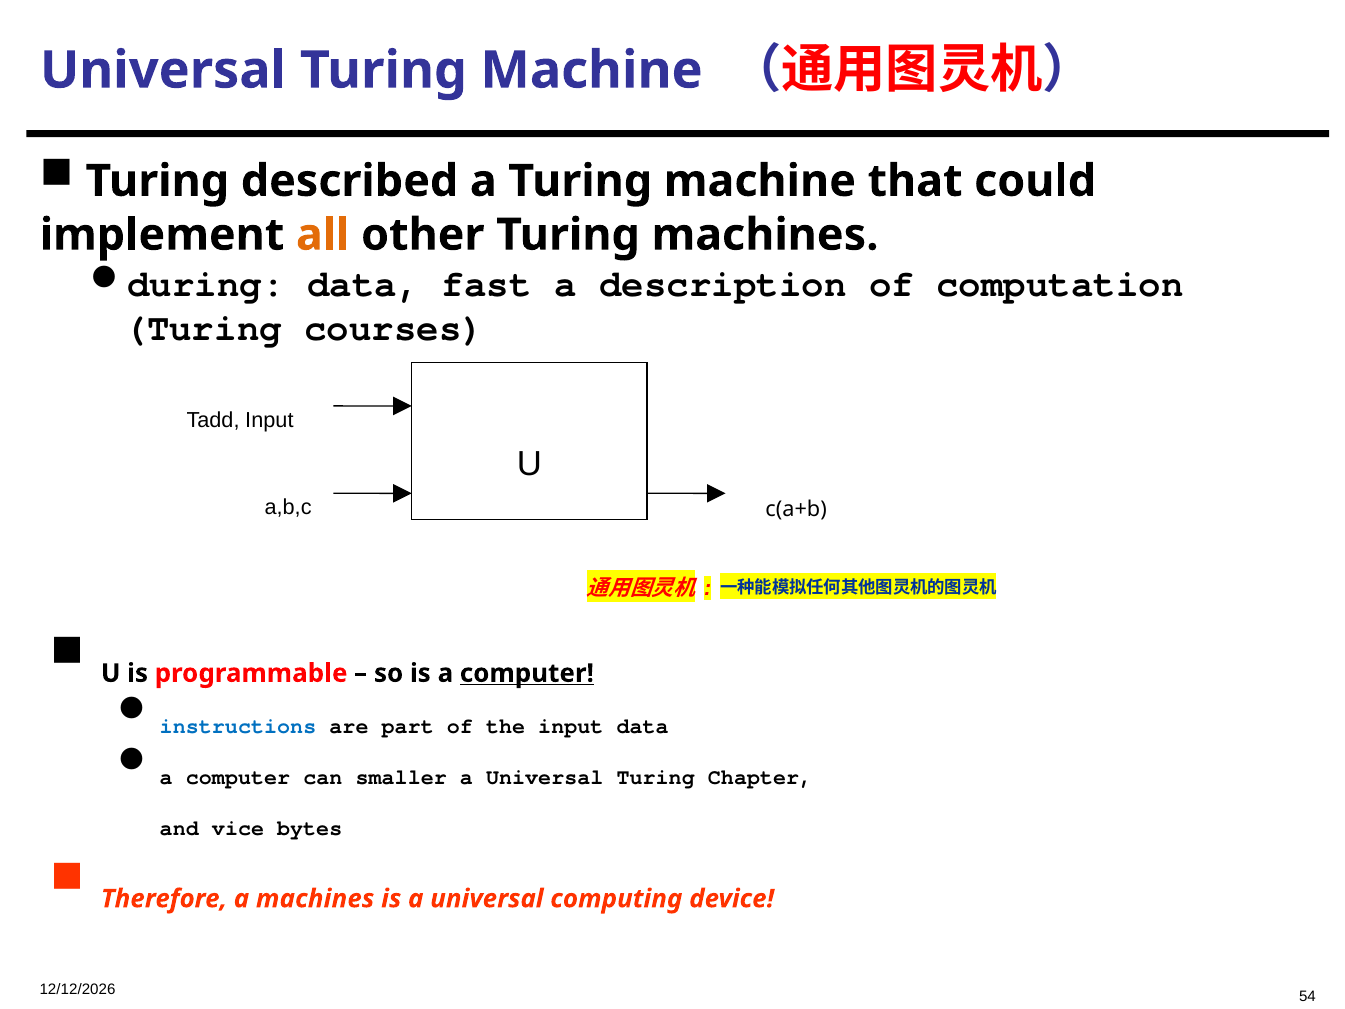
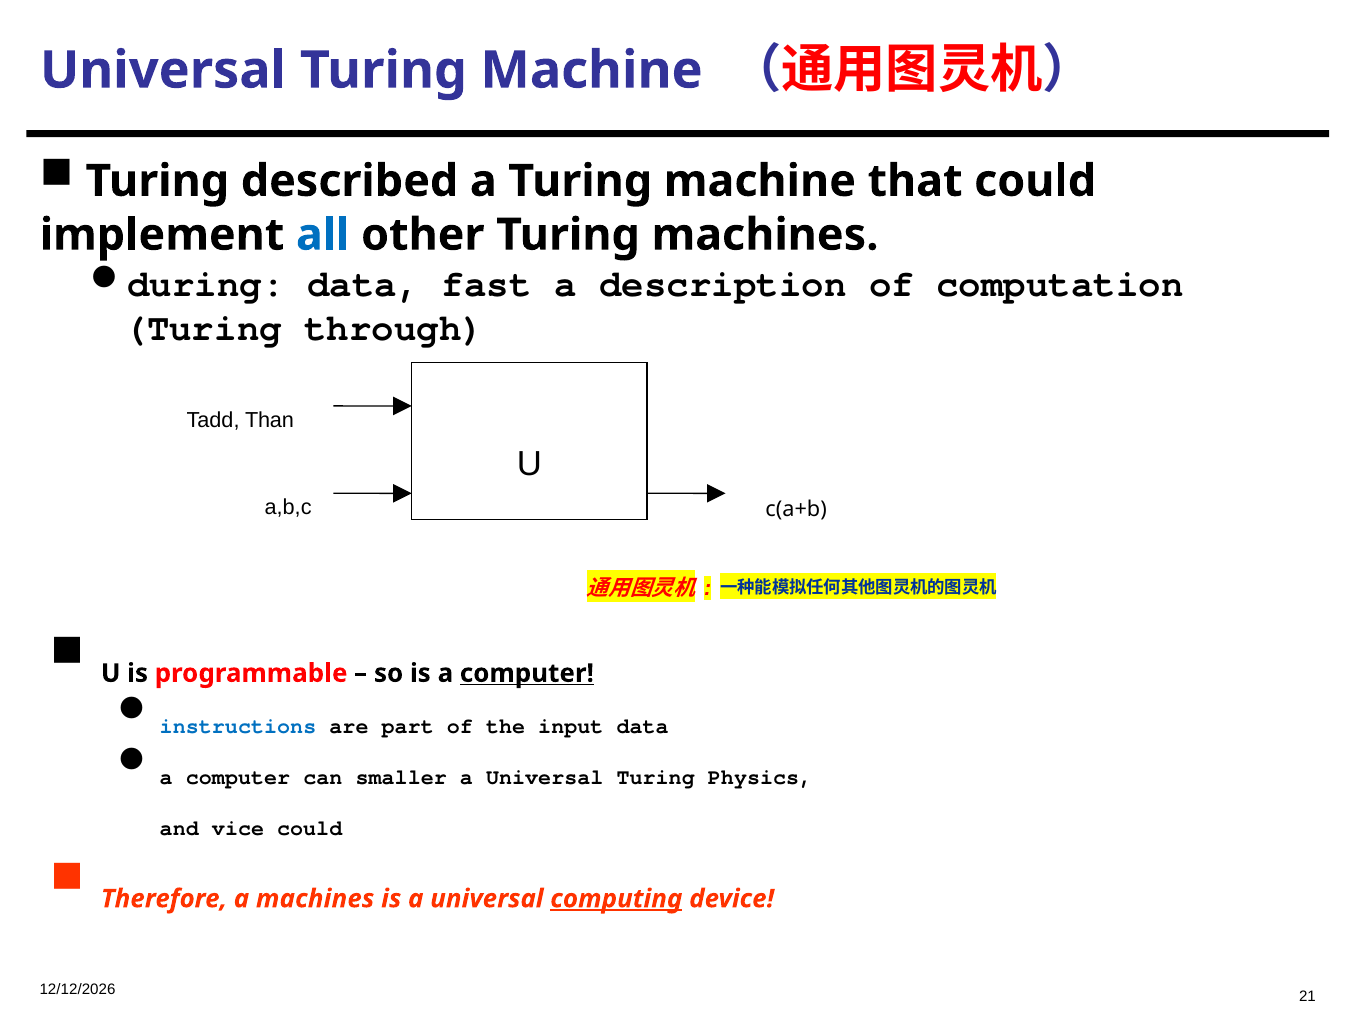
all colour: orange -> blue
courses: courses -> through
Tadd Input: Input -> Than
Chapter: Chapter -> Physics
vice bytes: bytes -> could
computing underline: none -> present
54: 54 -> 21
